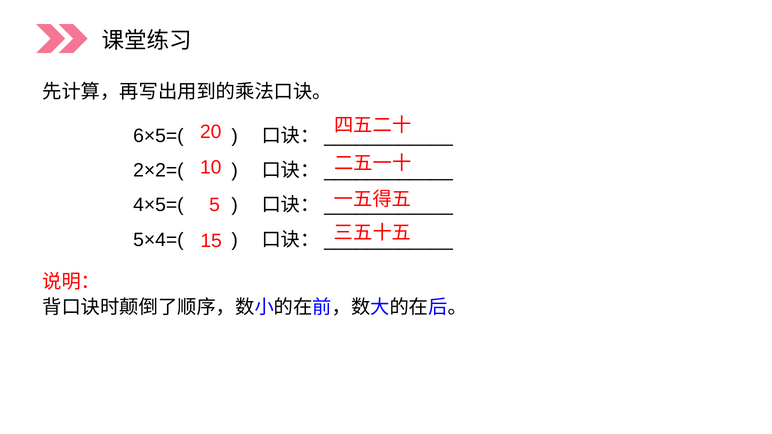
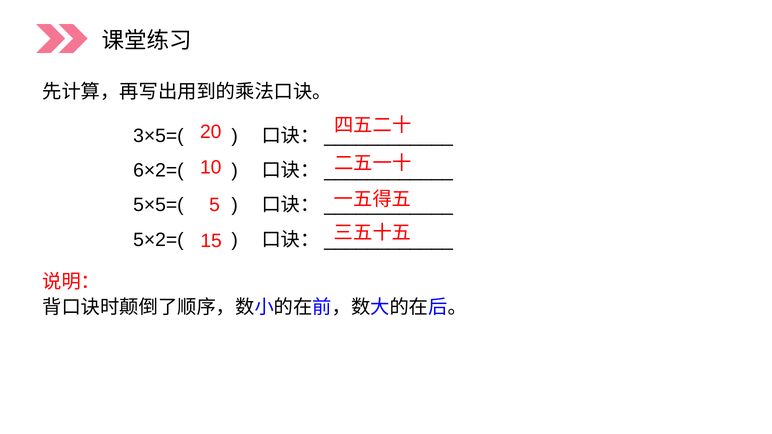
6×5=(: 6×5=( -> 3×5=(
2×2=(: 2×2=( -> 6×2=(
4×5=(: 4×5=( -> 5×5=(
5×4=(: 5×4=( -> 5×2=(
